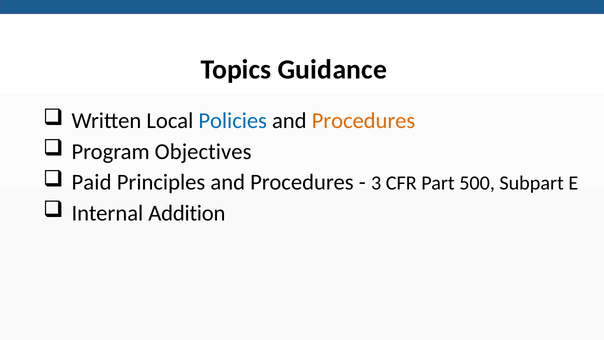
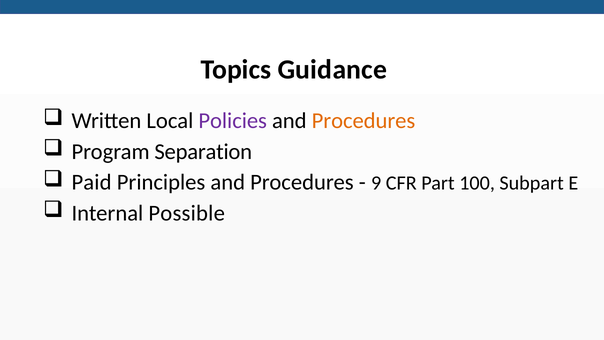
Policies colour: blue -> purple
Objectives: Objectives -> Separation
3: 3 -> 9
500: 500 -> 100
Addition: Addition -> Possible
